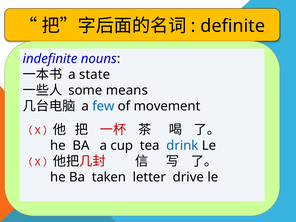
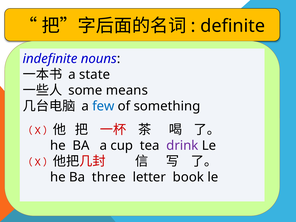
movement: movement -> something
drink colour: blue -> purple
taken: taken -> three
drive: drive -> book
